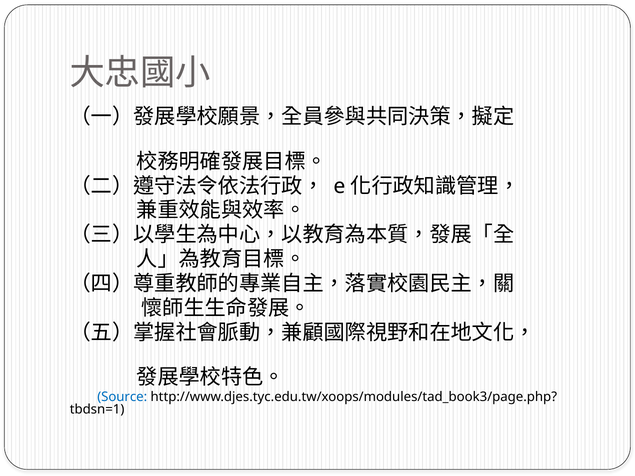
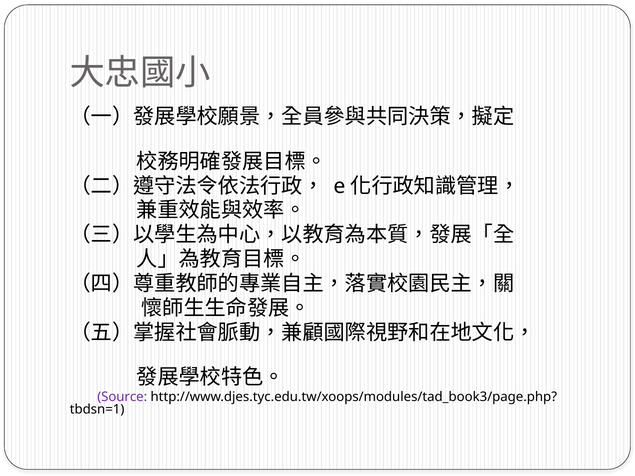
Source colour: blue -> purple
